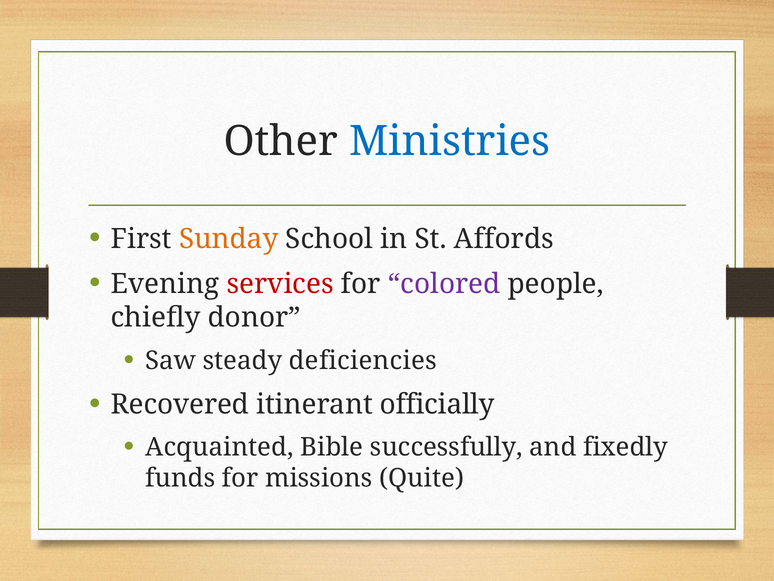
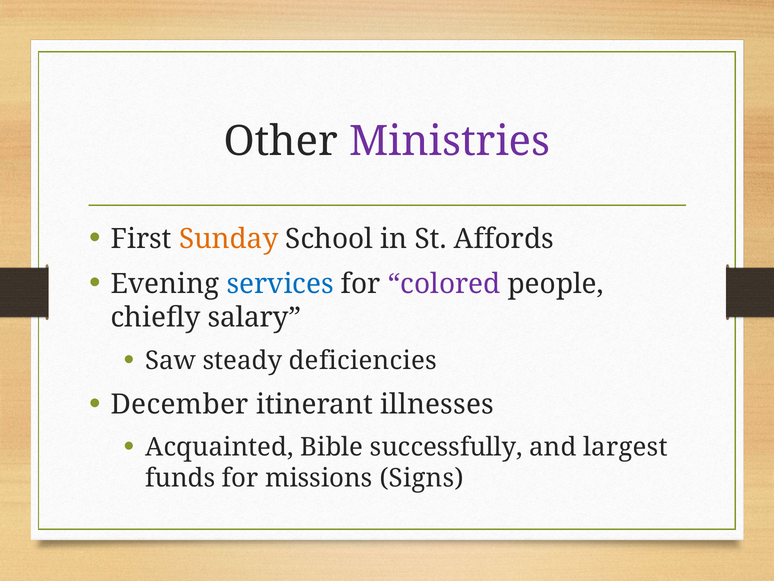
Ministries colour: blue -> purple
services colour: red -> blue
donor: donor -> salary
Recovered: Recovered -> December
officially: officially -> illnesses
fixedly: fixedly -> largest
Quite: Quite -> Signs
